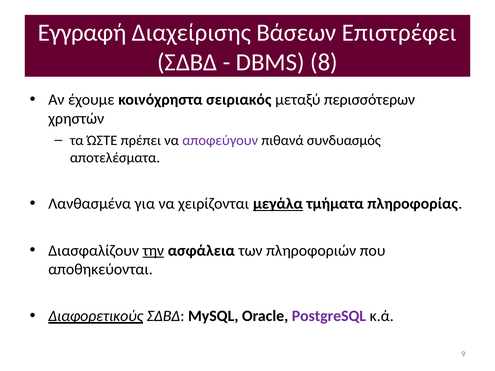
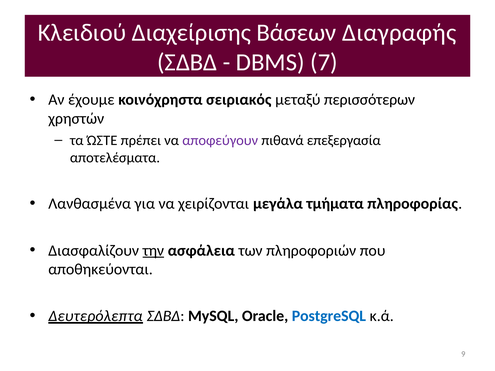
Εγγραφή: Εγγραφή -> Κλειδιού
Επιστρέφει: Επιστρέφει -> Διαγραφής
8: 8 -> 7
συνδυασμός: συνδυασμός -> επεξεργασία
μεγάλα underline: present -> none
Διαφορετικούς: Διαφορετικούς -> Δευτερόλεπτα
PostgreSQL colour: purple -> blue
